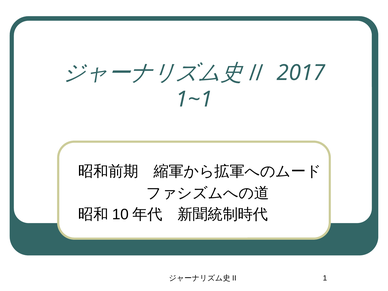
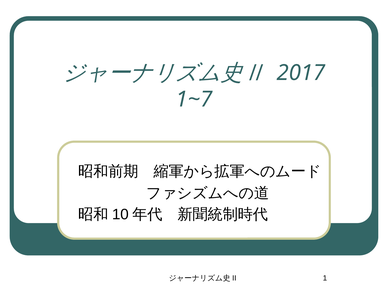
1~1: 1~1 -> 1~7
